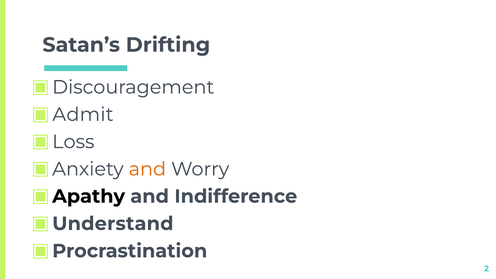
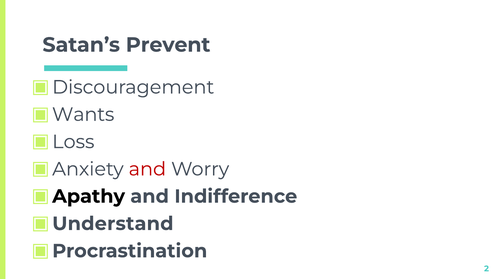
Drifting: Drifting -> Prevent
Admit: Admit -> Wants
and at (147, 169) colour: orange -> red
